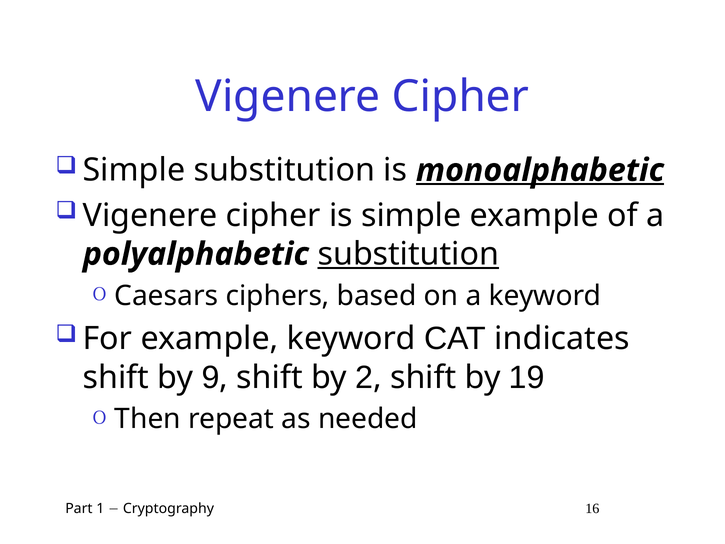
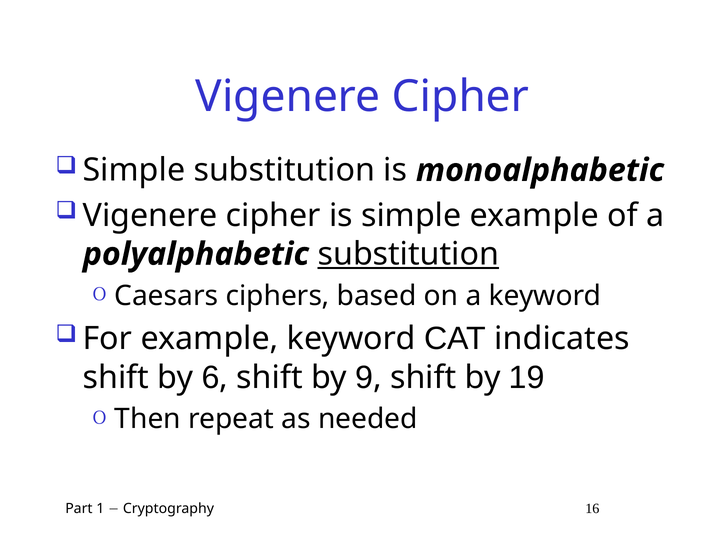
monoalphabetic underline: present -> none
9: 9 -> 6
2: 2 -> 9
